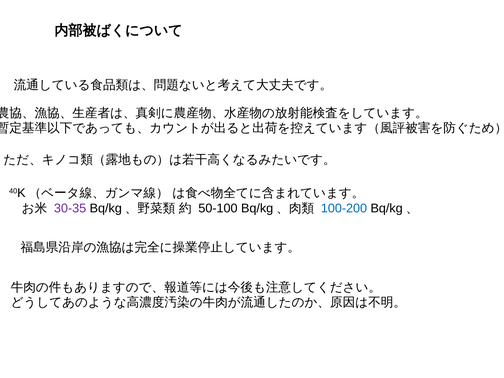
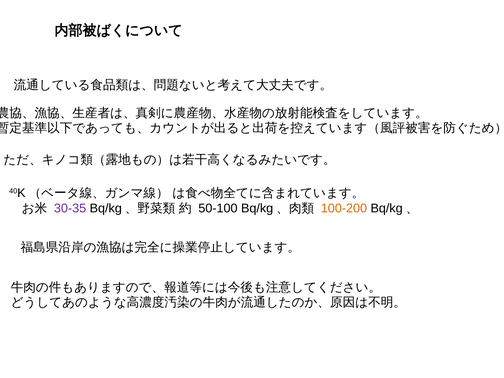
100-200 colour: blue -> orange
